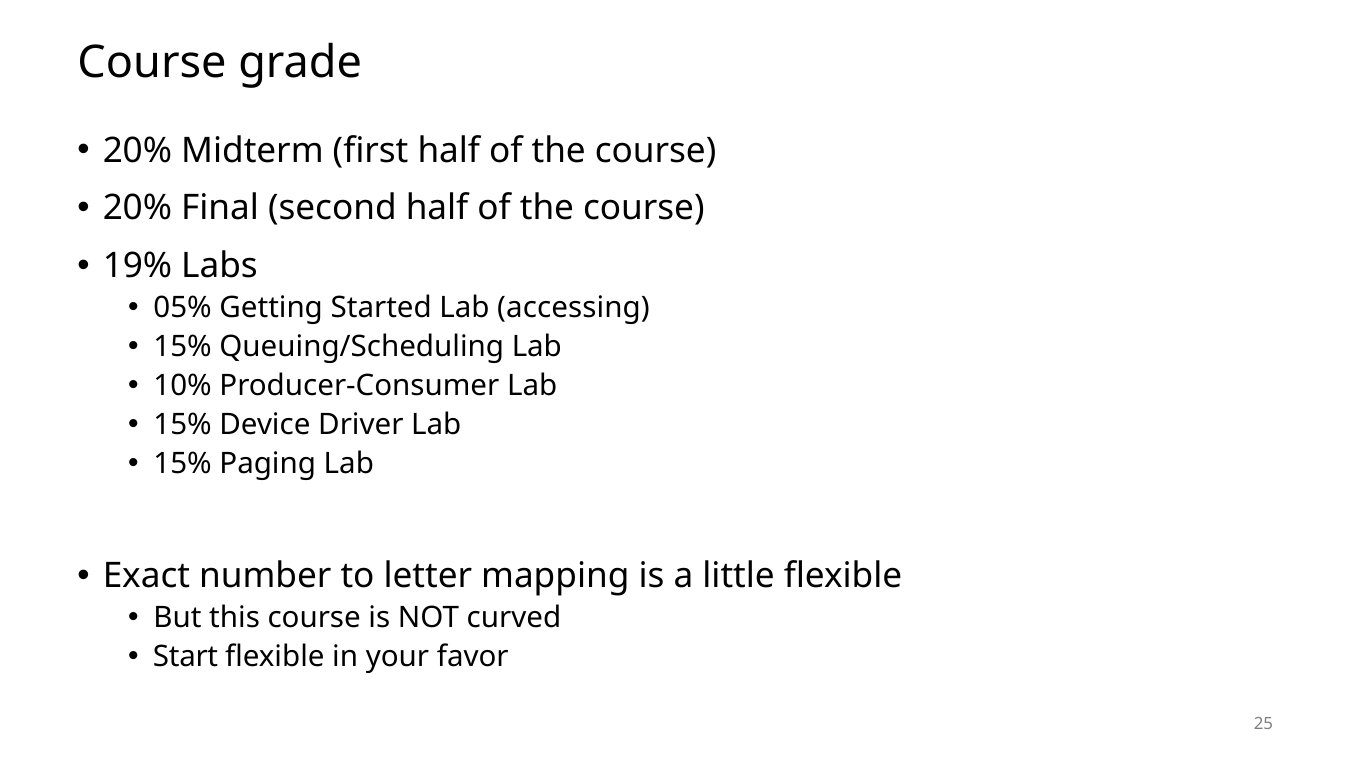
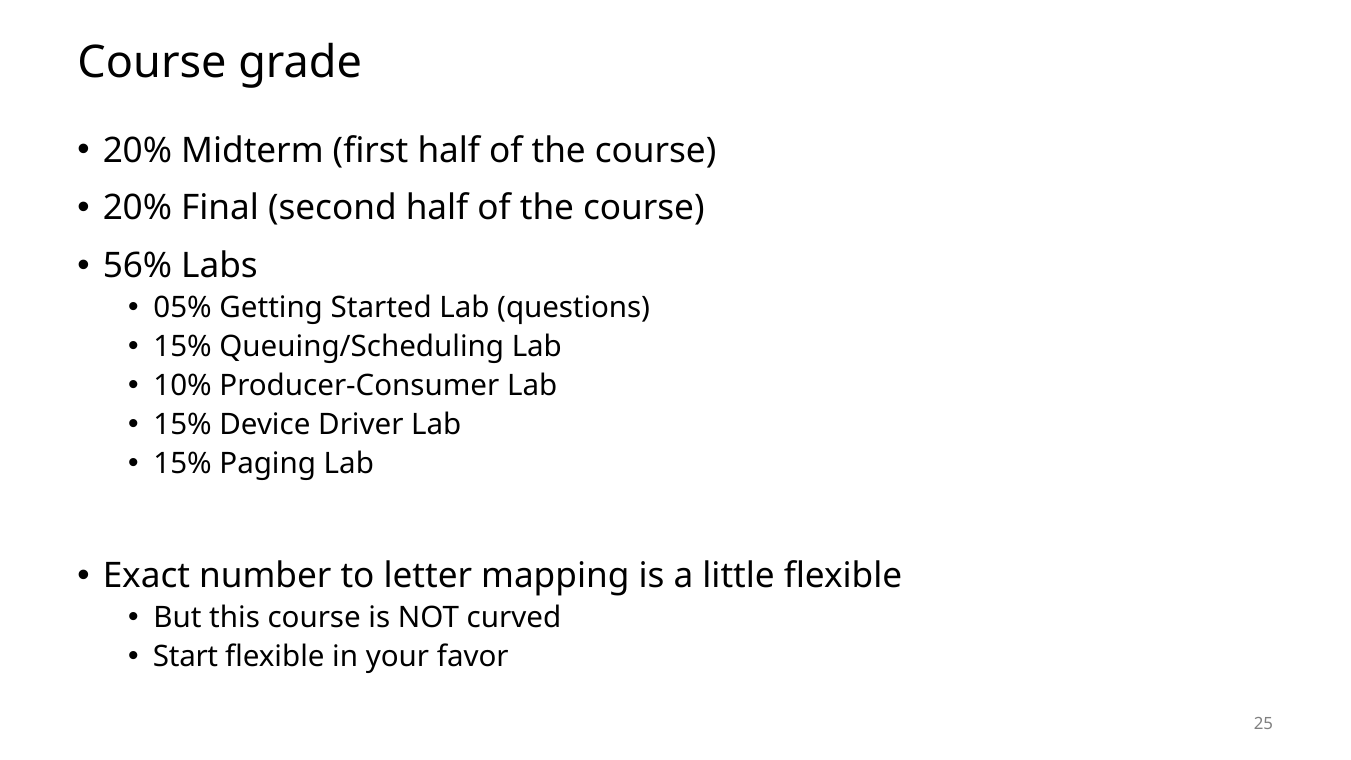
19%: 19% -> 56%
accessing: accessing -> questions
